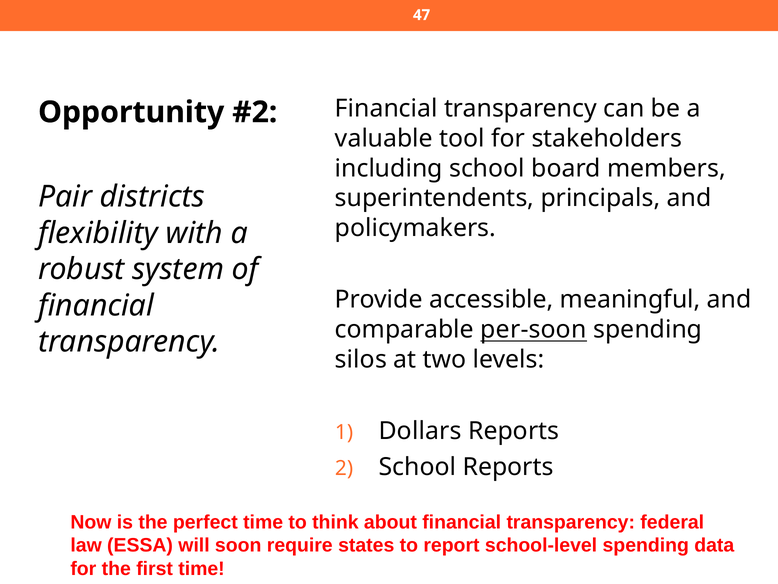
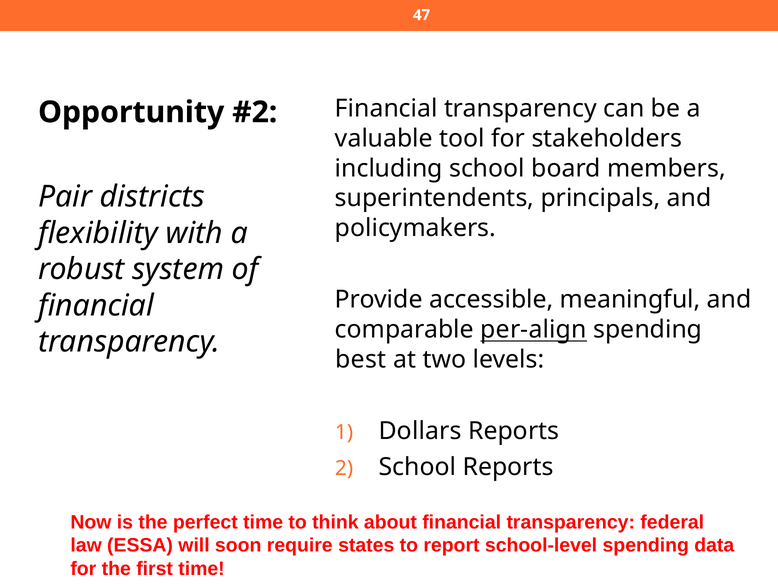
per-soon: per-soon -> per-align
silos: silos -> best
